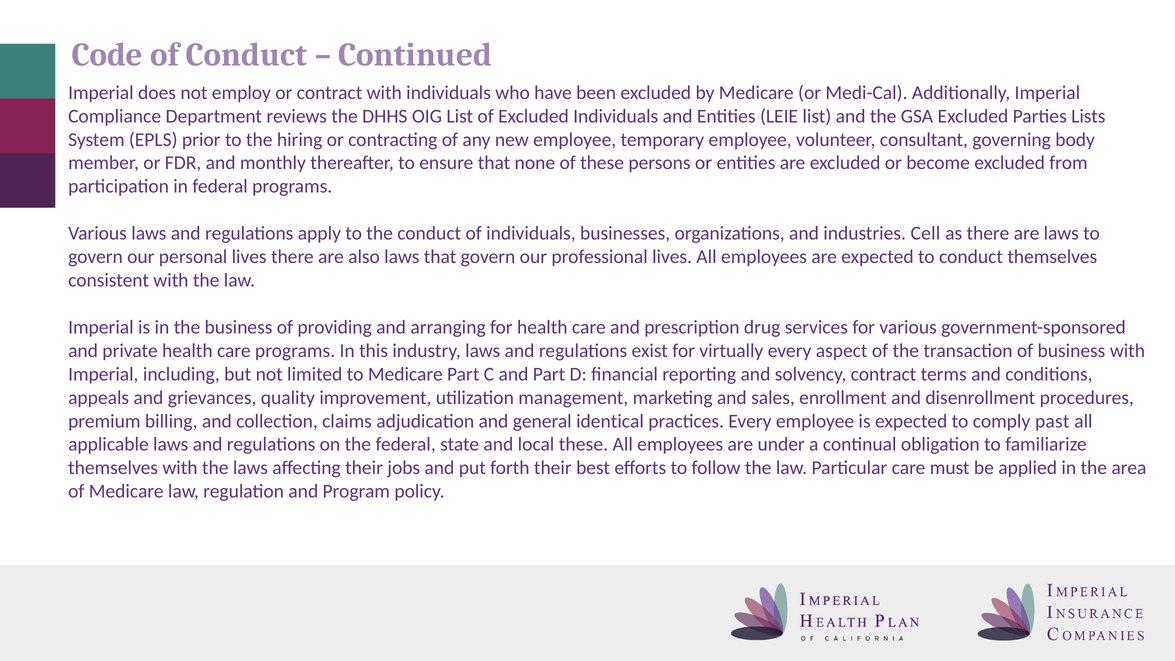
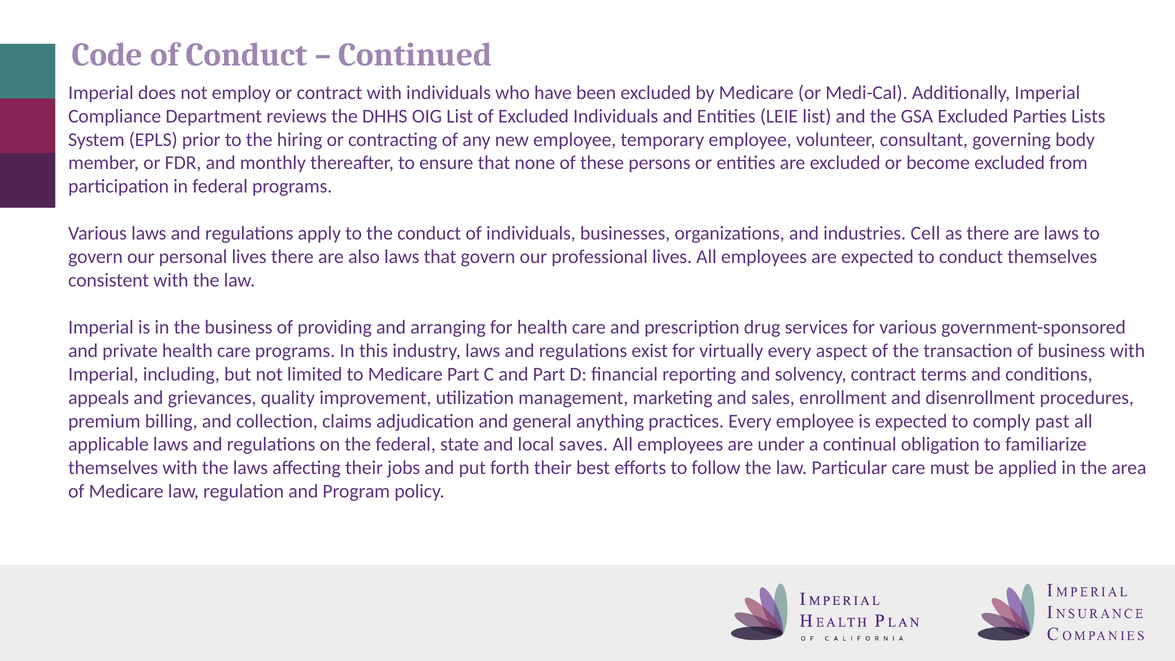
identical: identical -> anything
local these: these -> saves
